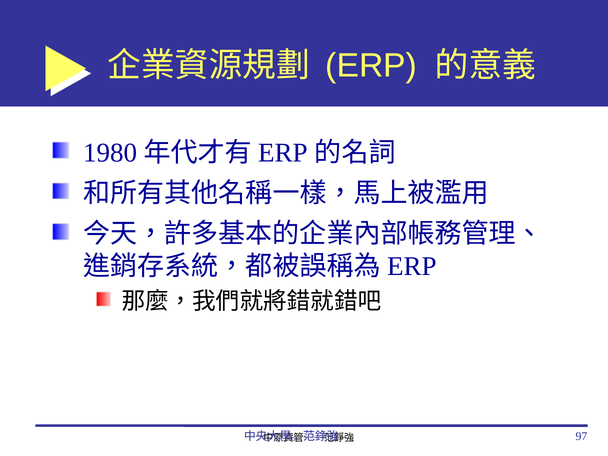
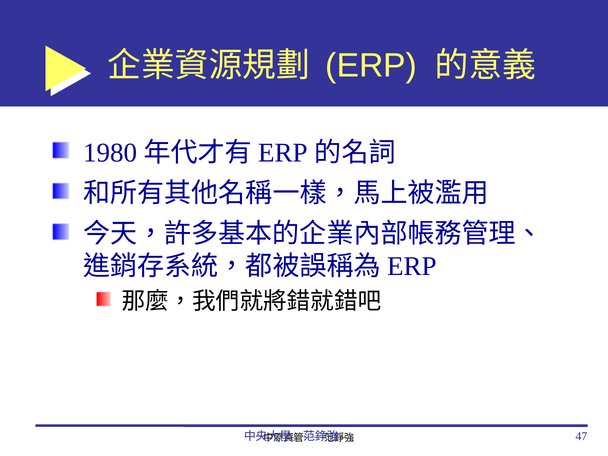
97: 97 -> 47
